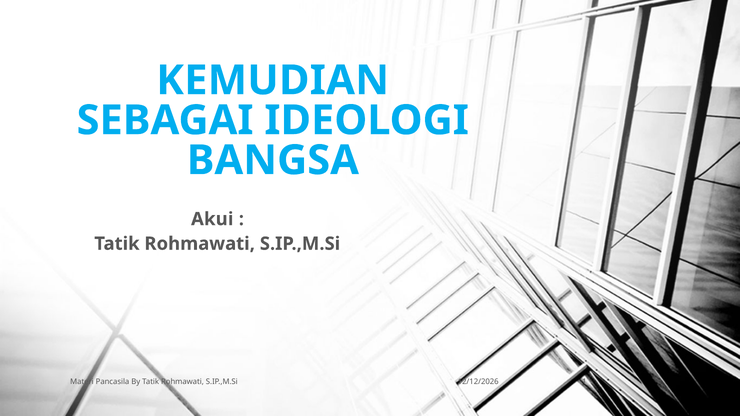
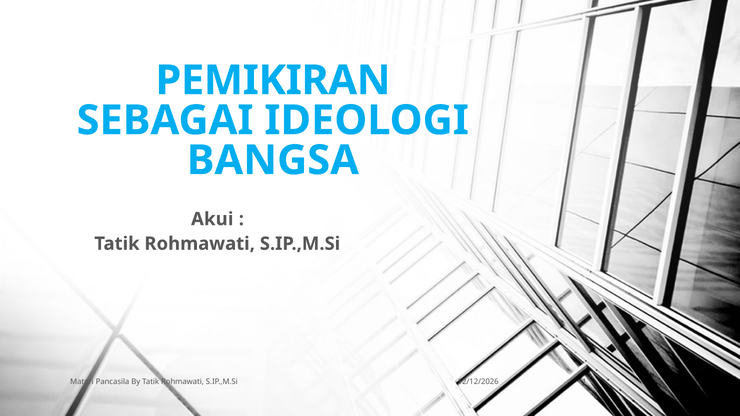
KEMUDIAN: KEMUDIAN -> PEMIKIRAN
